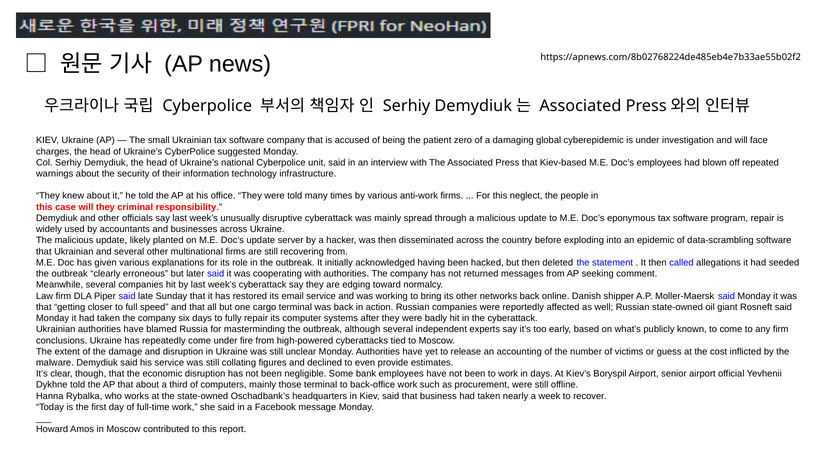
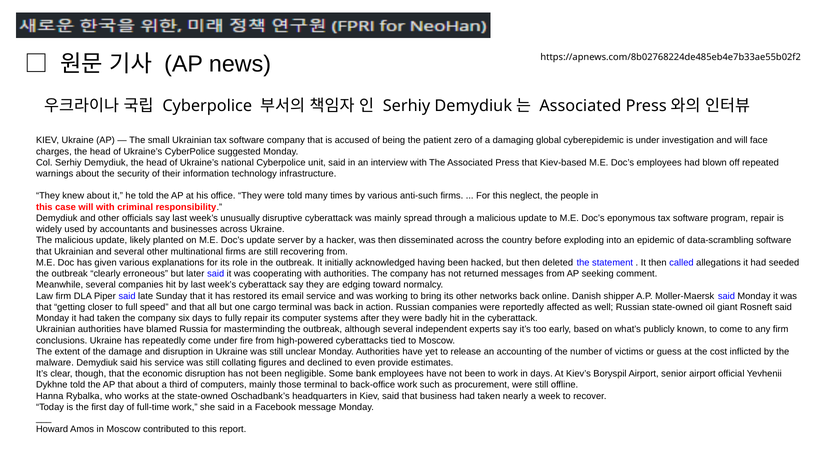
anti-work: anti-work -> anti-such
will they: they -> with
